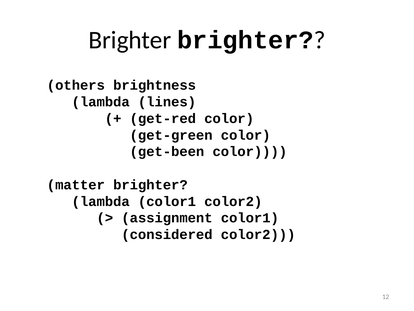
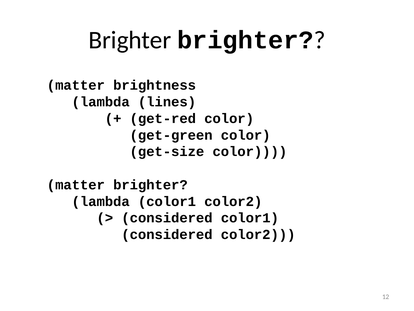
others at (76, 85): others -> matter
get-been: get-been -> get-size
assignment at (167, 218): assignment -> considered
